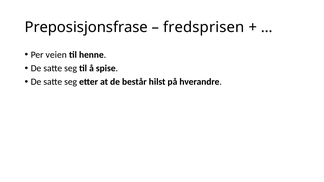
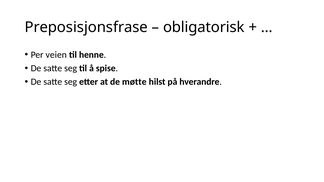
fredsprisen: fredsprisen -> obligatorisk
består: består -> møtte
